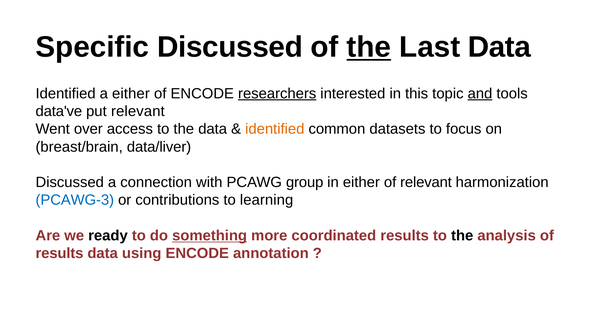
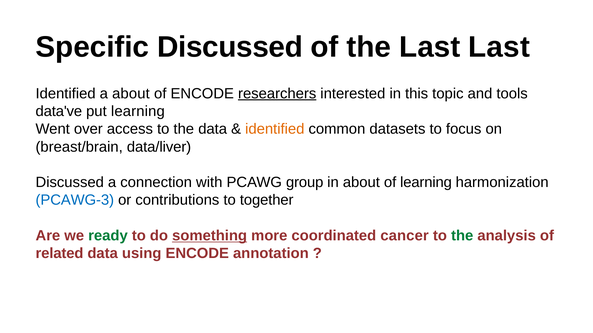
the at (369, 47) underline: present -> none
Last Data: Data -> Last
a either: either -> about
and underline: present -> none
put relevant: relevant -> learning
in either: either -> about
of relevant: relevant -> learning
learning: learning -> together
ready colour: black -> green
coordinated results: results -> cancer
the at (462, 236) colour: black -> green
results at (60, 254): results -> related
